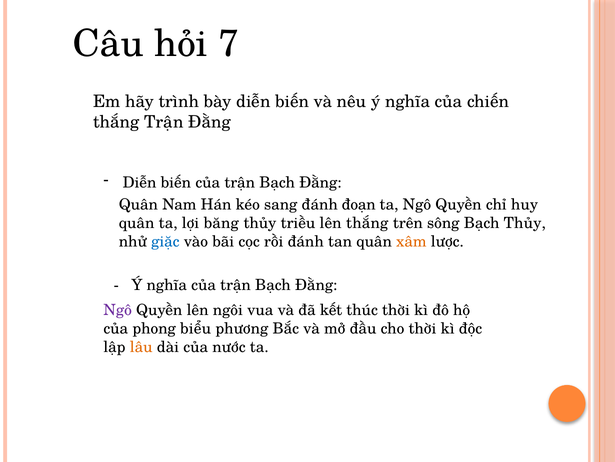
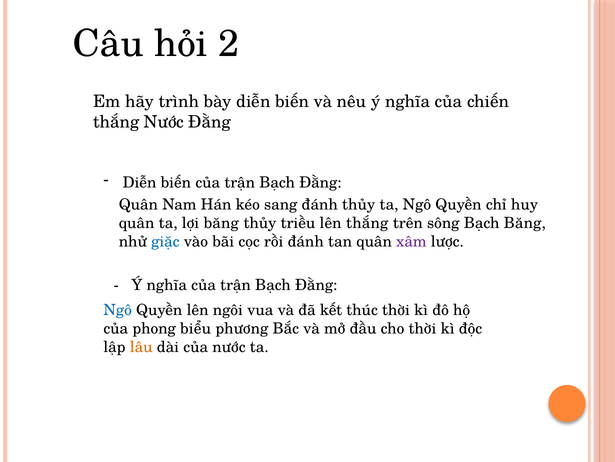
7: 7 -> 2
thắng Trận: Trận -> Nước
đánh đoạn: đoạn -> thủy
Bạch Thủy: Thủy -> Băng
xâm colour: orange -> purple
Ngô at (118, 310) colour: purple -> blue
